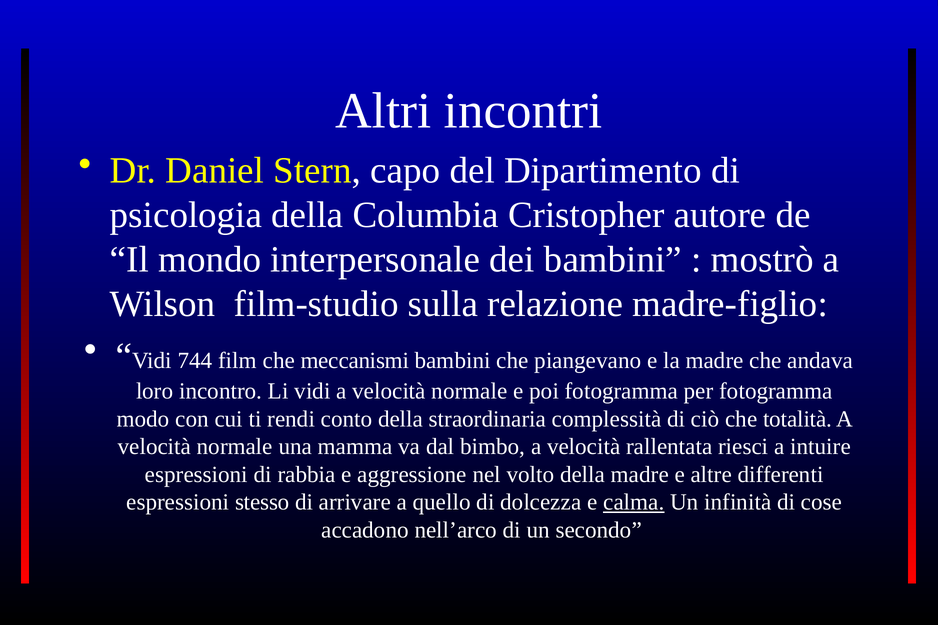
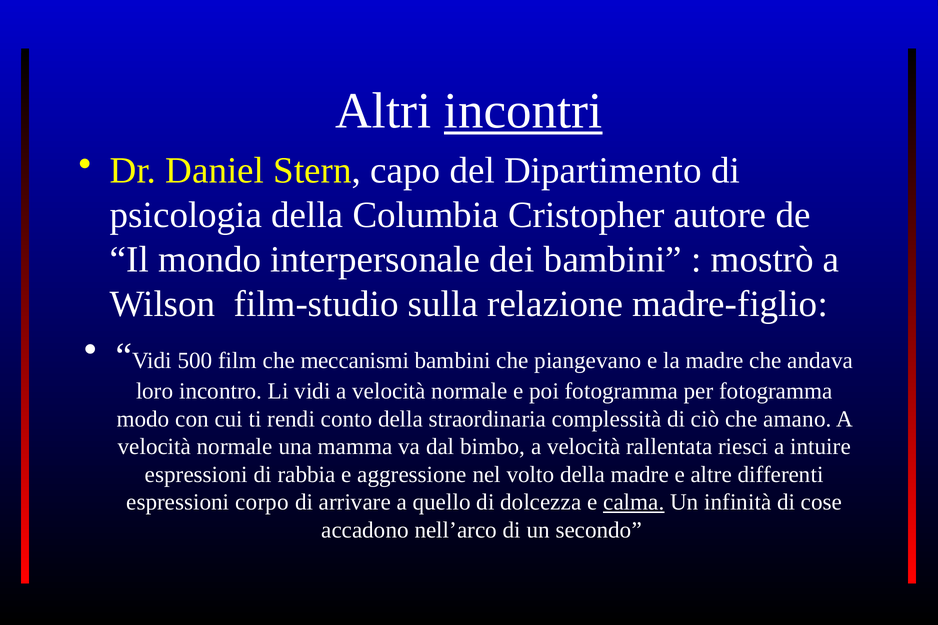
incontri underline: none -> present
744: 744 -> 500
totalità: totalità -> amano
stesso: stesso -> corpo
